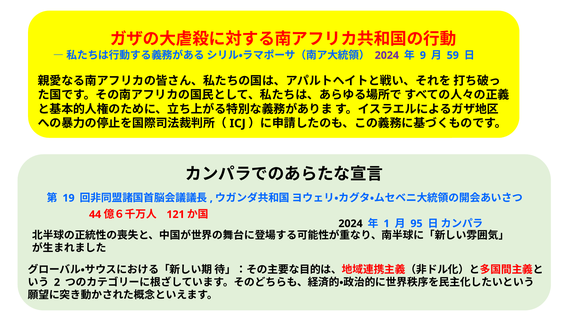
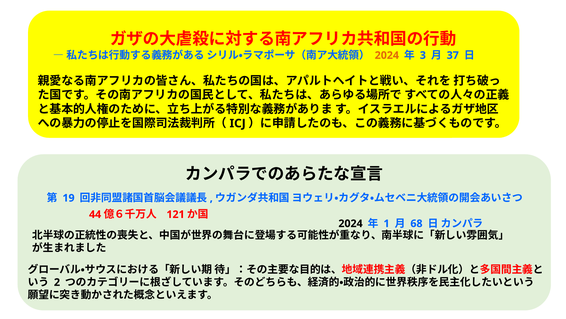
2024 at (387, 55) colour: purple -> orange
9: 9 -> 3
59: 59 -> 37
95: 95 -> 68
